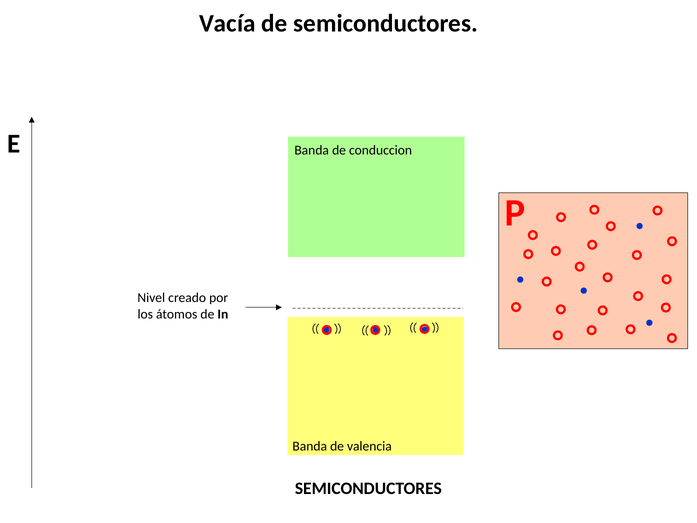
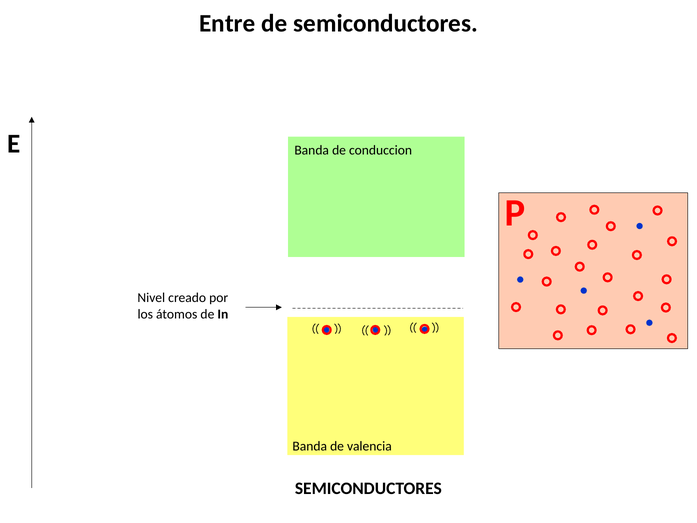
Vacía: Vacía -> Entre
